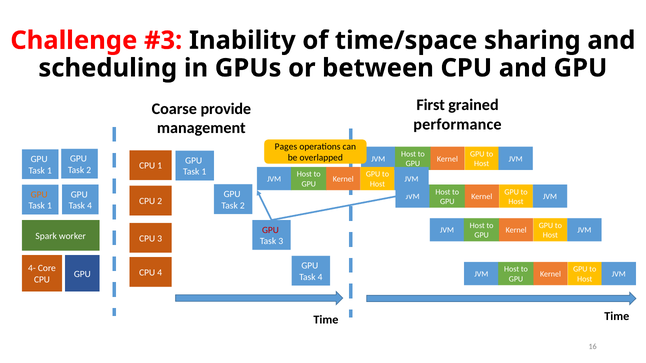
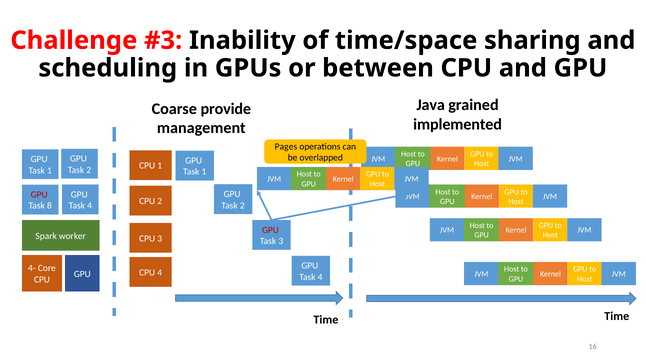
First: First -> Java
performance: performance -> implemented
GPU at (39, 195) colour: orange -> red
1 at (49, 206): 1 -> 8
